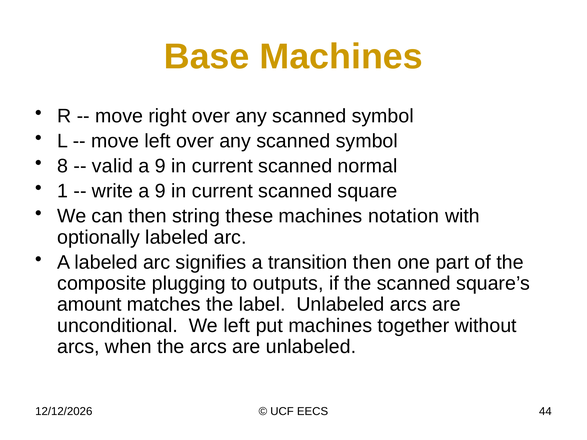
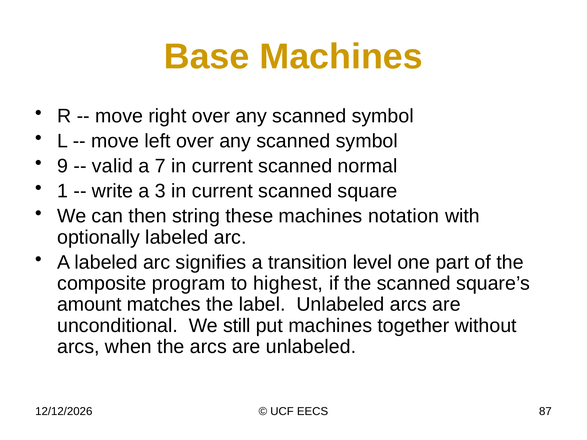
8: 8 -> 9
9 at (160, 166): 9 -> 7
write a 9: 9 -> 3
transition then: then -> level
plugging: plugging -> program
outputs: outputs -> highest
We left: left -> still
44: 44 -> 87
